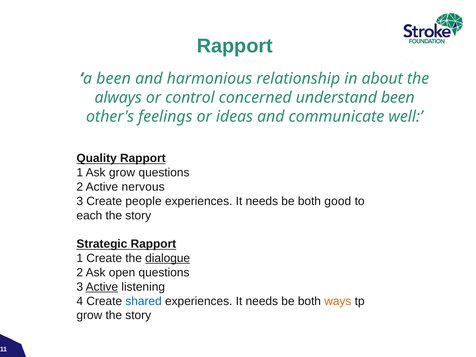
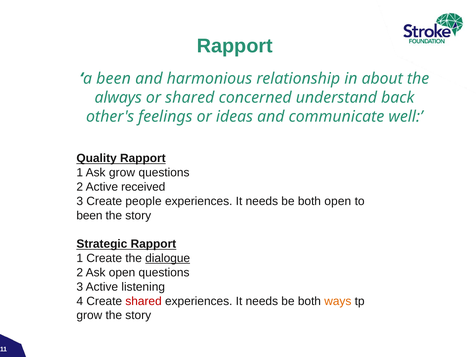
or control: control -> shared
understand been: been -> back
nervous: nervous -> received
both good: good -> open
each at (89, 215): each -> been
Active at (102, 287) underline: present -> none
shared at (144, 301) colour: blue -> red
